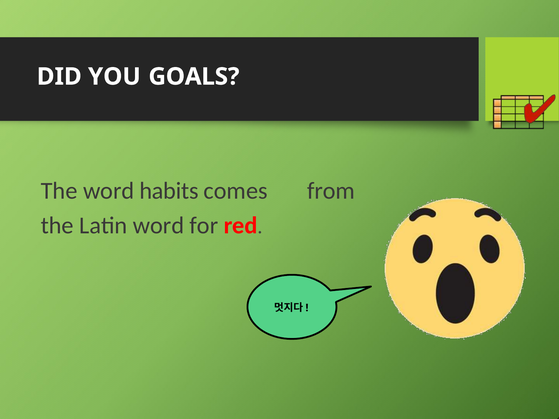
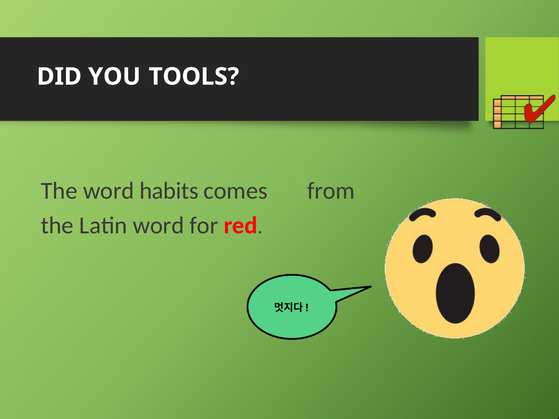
GOALS: GOALS -> TOOLS
